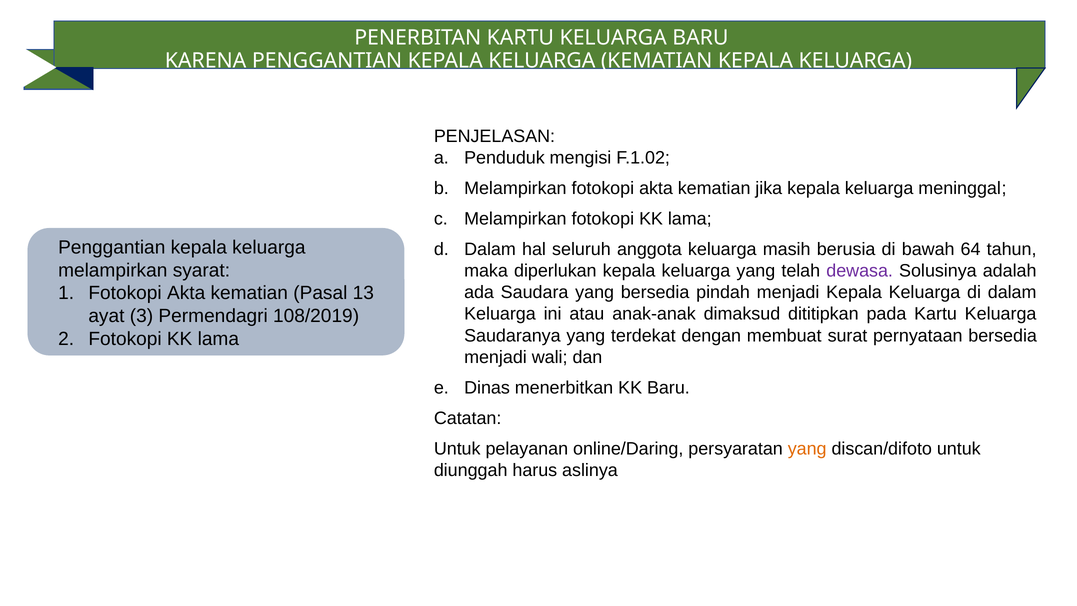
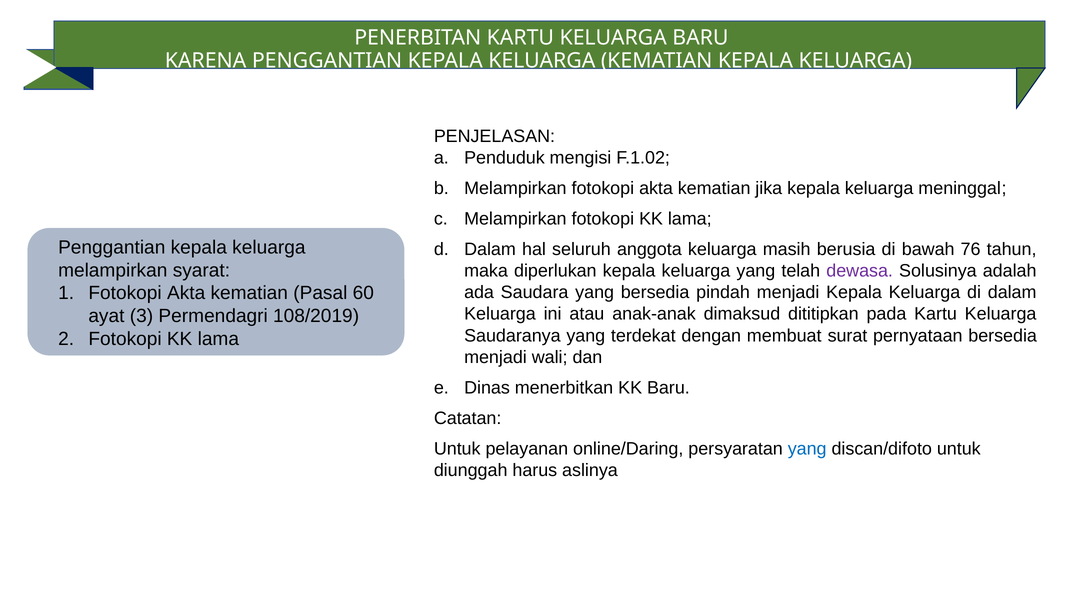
64: 64 -> 76
13: 13 -> 60
yang at (807, 449) colour: orange -> blue
